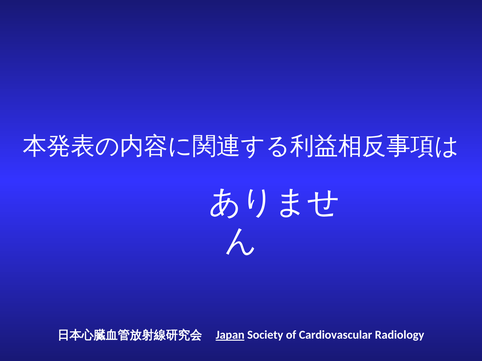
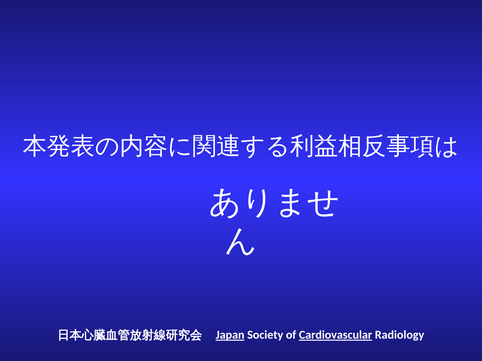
Cardiovascular underline: none -> present
